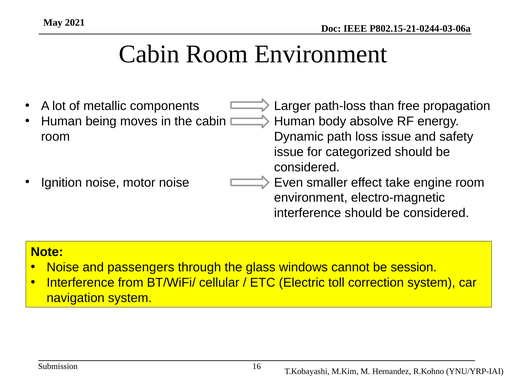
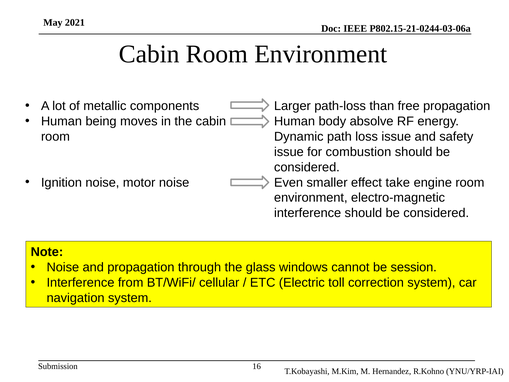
categorized: categorized -> combustion
and passengers: passengers -> propagation
